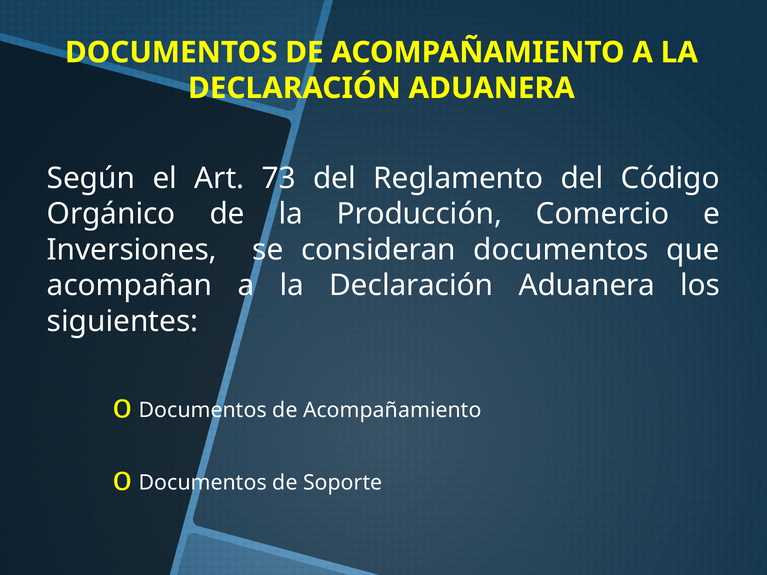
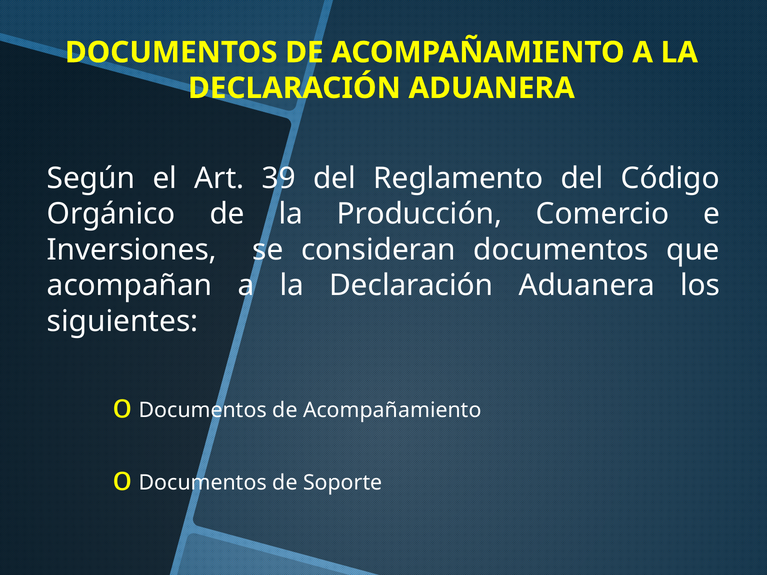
73: 73 -> 39
